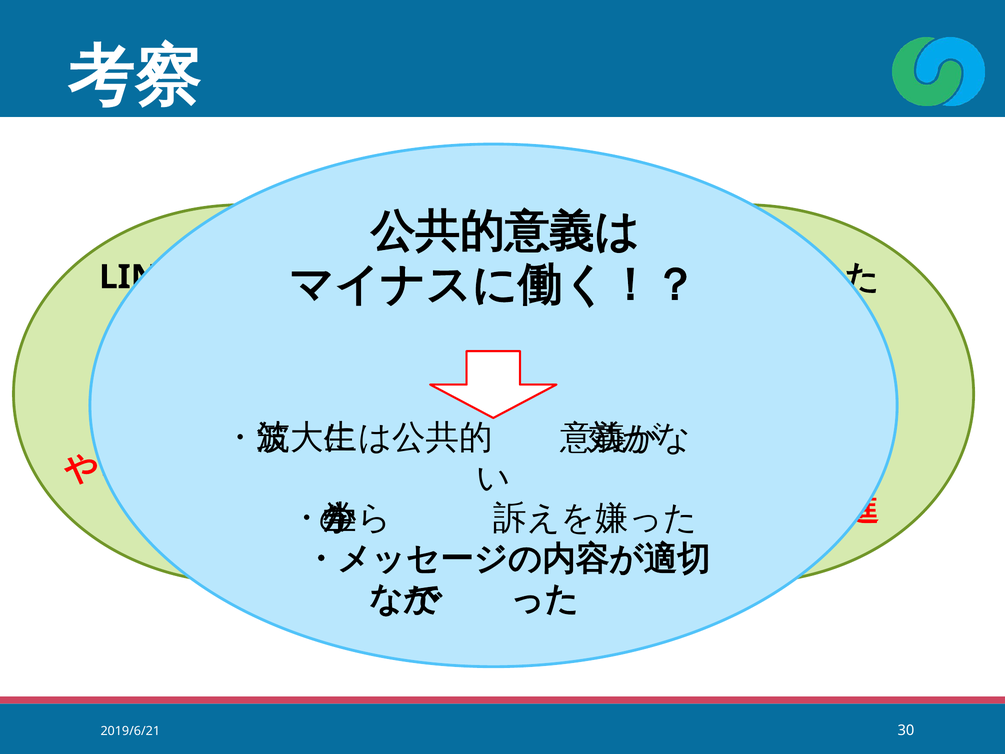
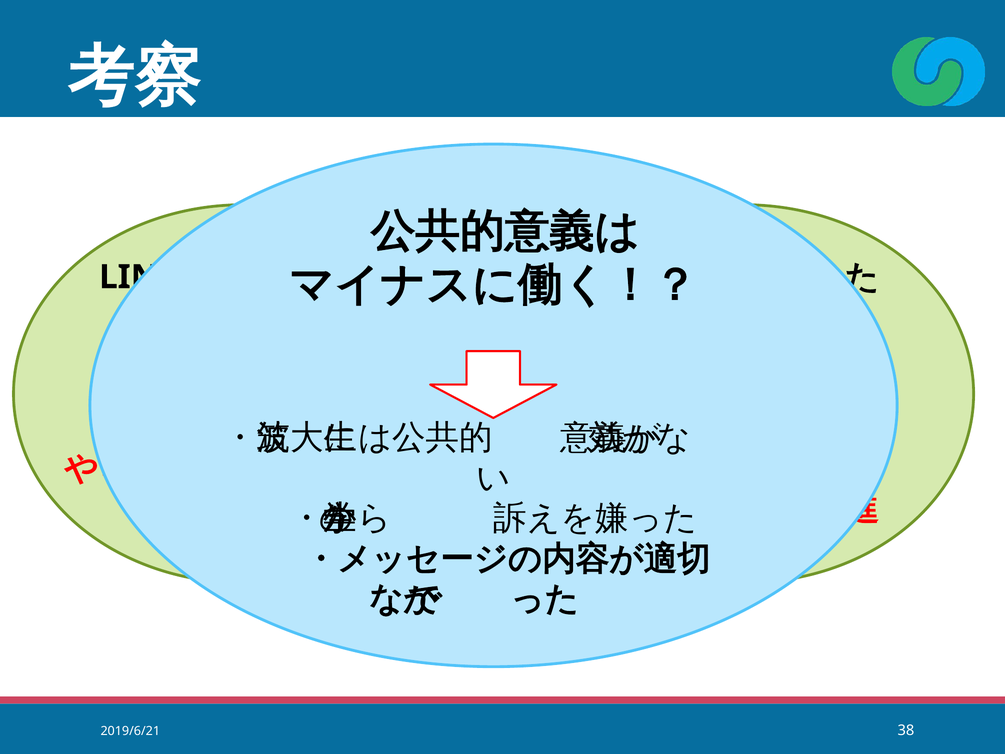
30: 30 -> 38
